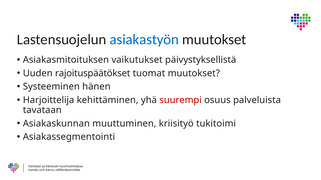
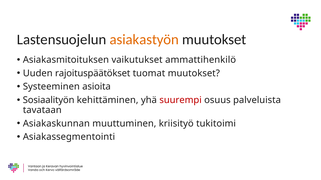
asiakastyön colour: blue -> orange
päivystyksellistä: päivystyksellistä -> ammattihenkilö
hänen: hänen -> asioita
Harjoittelija: Harjoittelija -> Sosiaalityön
